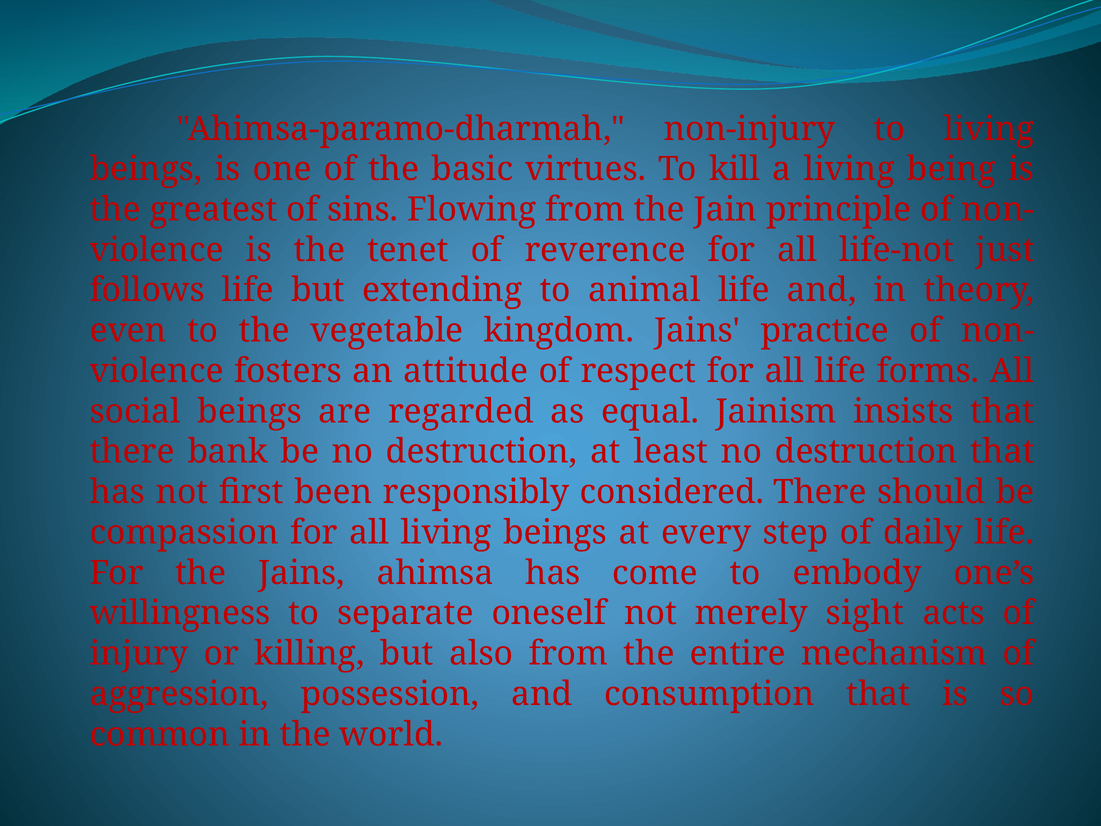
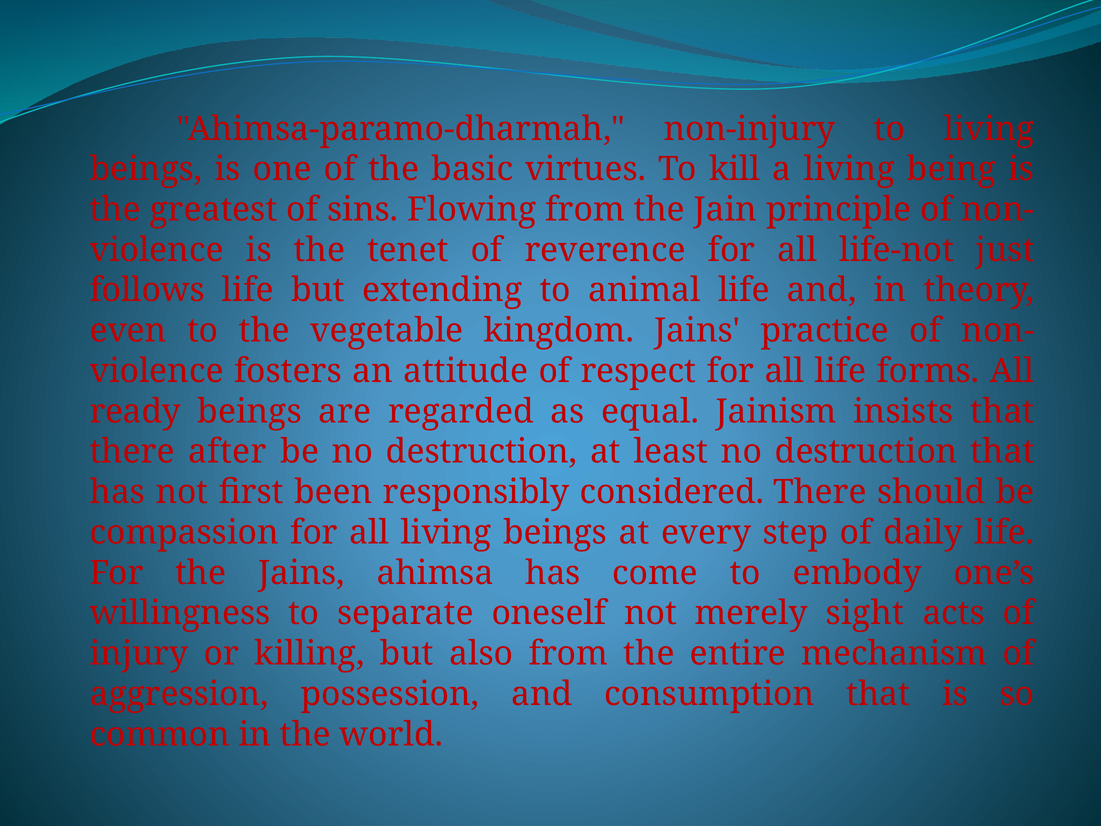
social: social -> ready
bank: bank -> after
